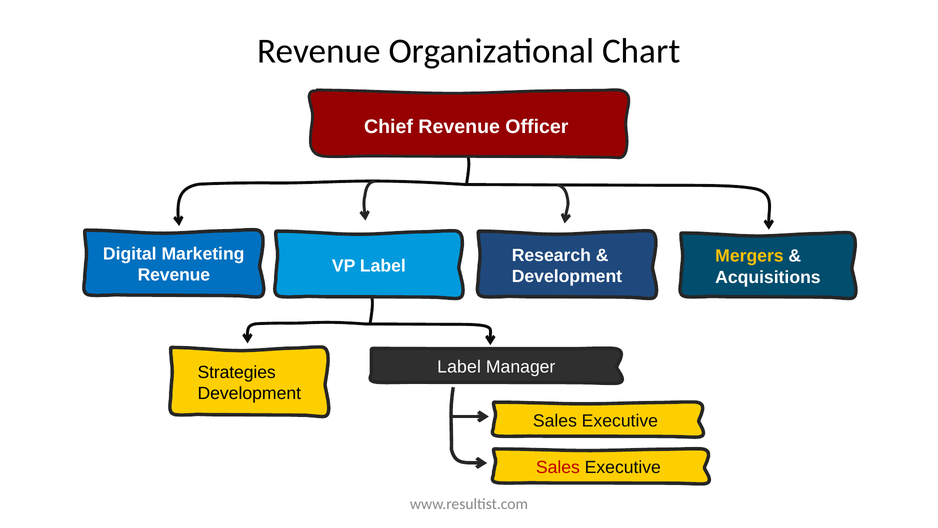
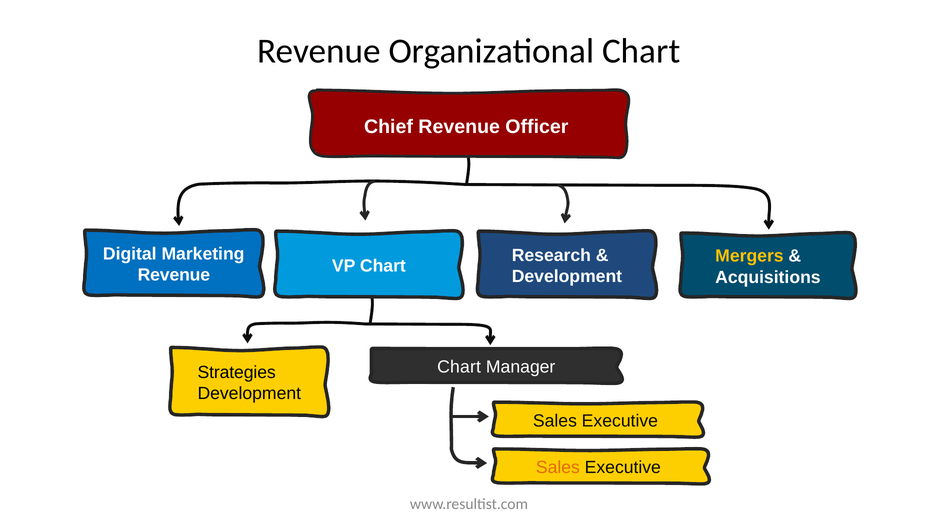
VP Label: Label -> Chart
Label at (459, 367): Label -> Chart
Sales at (558, 467) colour: red -> orange
